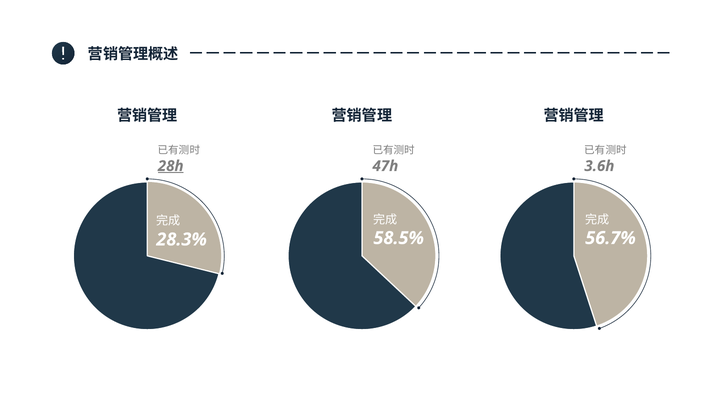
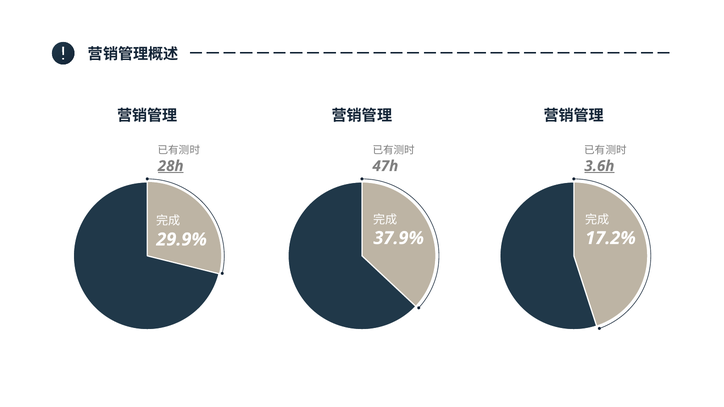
3.6h underline: none -> present
58.5%: 58.5% -> 37.9%
56.7%: 56.7% -> 17.2%
28.3%: 28.3% -> 29.9%
